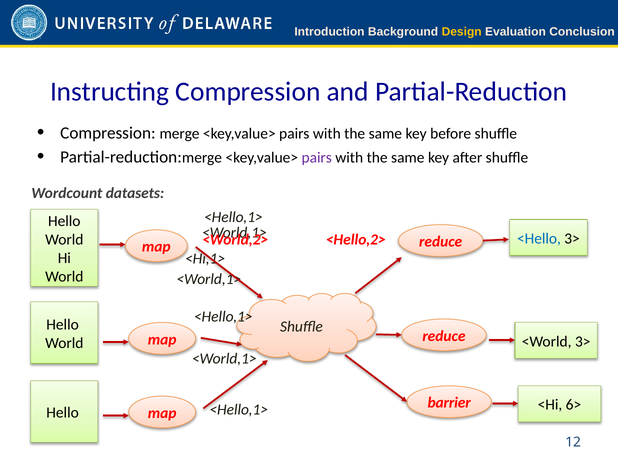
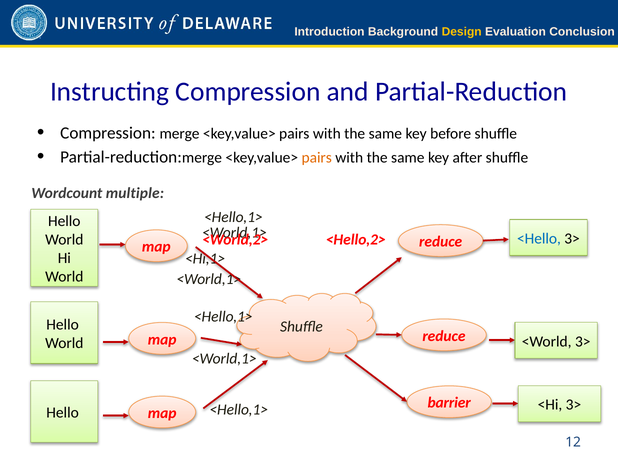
pairs at (317, 158) colour: purple -> orange
datasets: datasets -> multiple
<Hi 6>: 6> -> 3>
